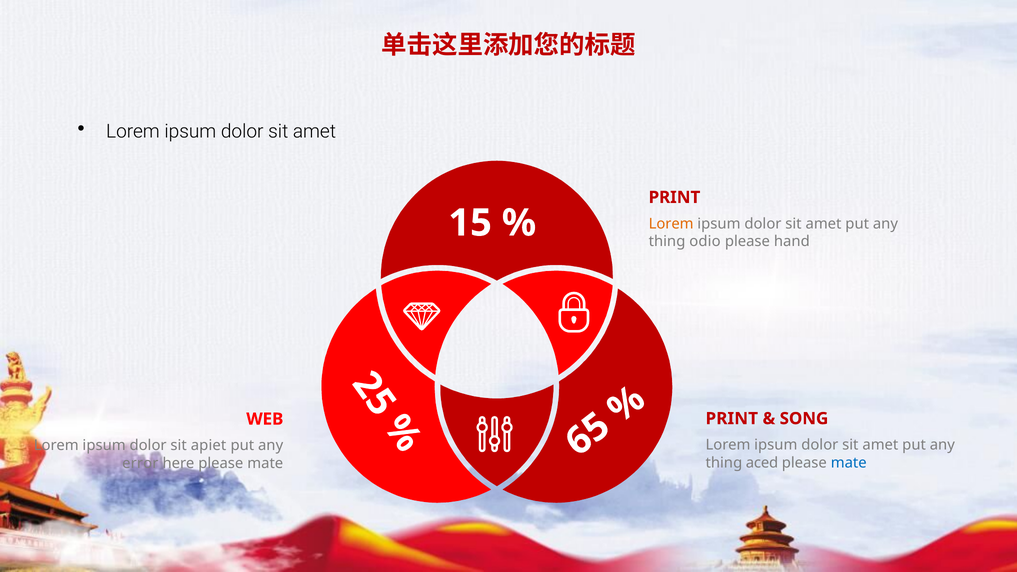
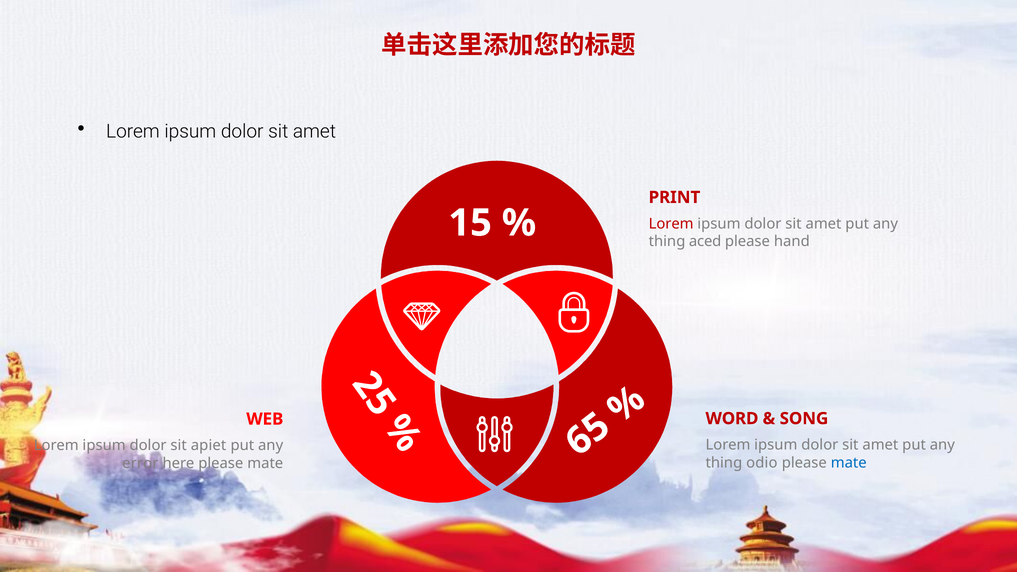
Lorem at (671, 224) colour: orange -> red
odio: odio -> aced
PRINT at (732, 419): PRINT -> WORD
aced: aced -> odio
